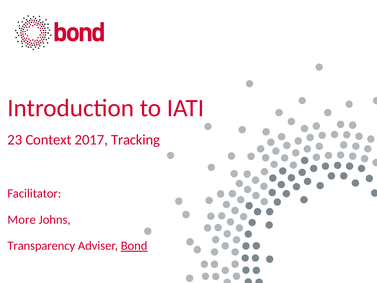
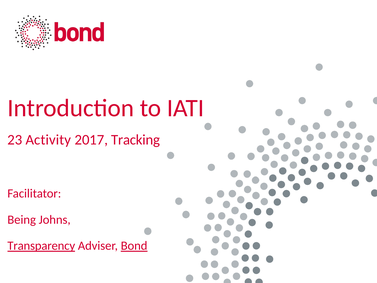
Context: Context -> Activity
More: More -> Being
Transparency underline: none -> present
